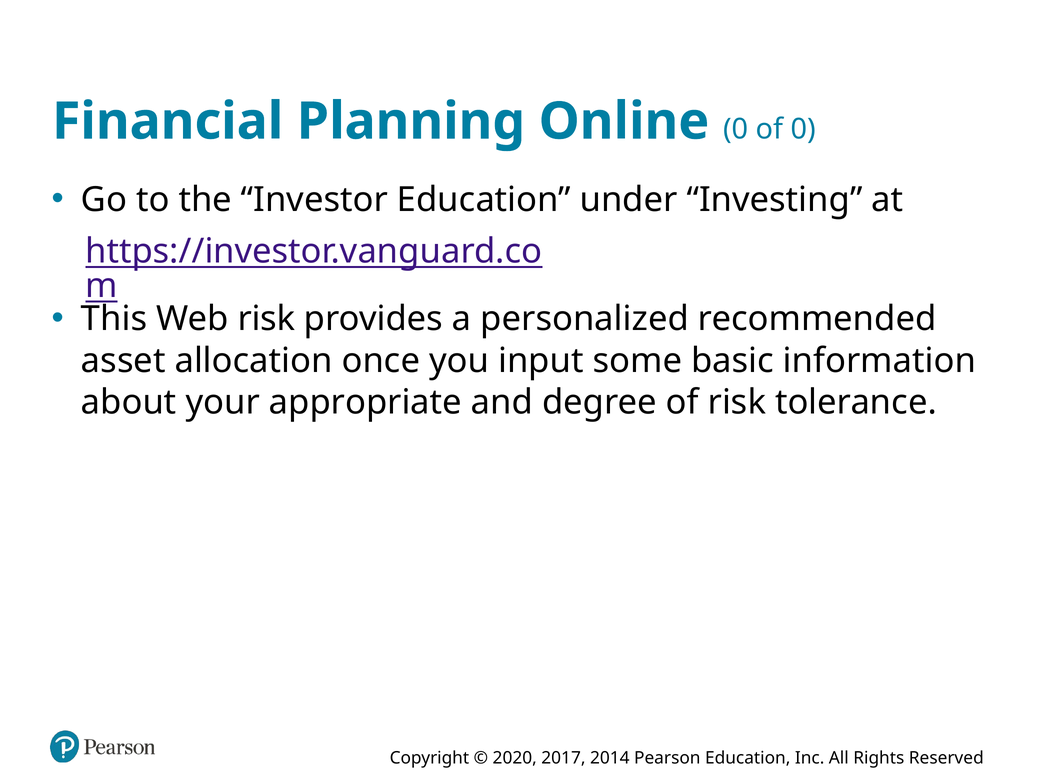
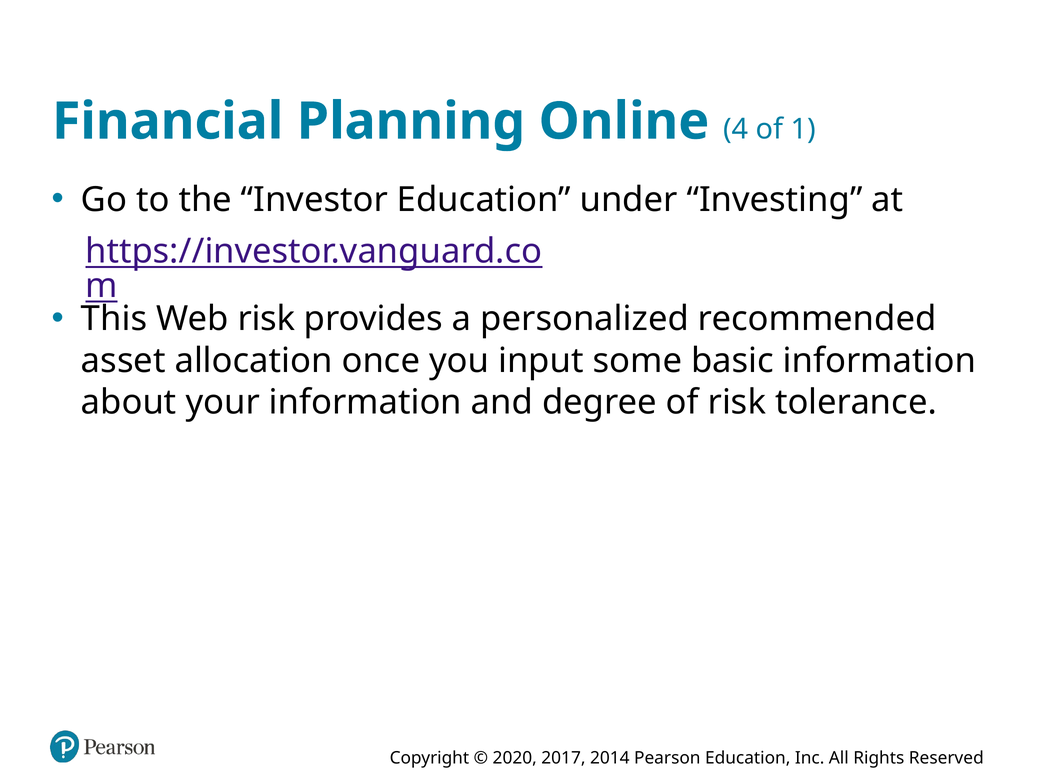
Online 0: 0 -> 4
of 0: 0 -> 1
your appropriate: appropriate -> information
